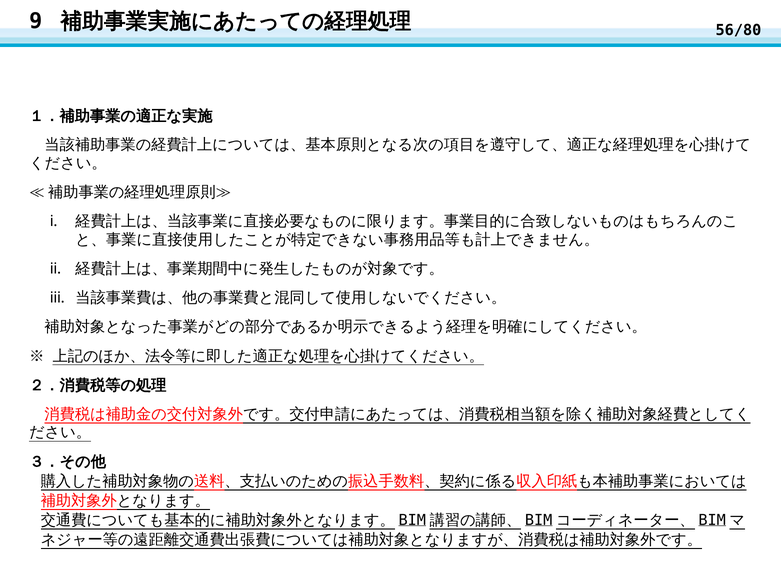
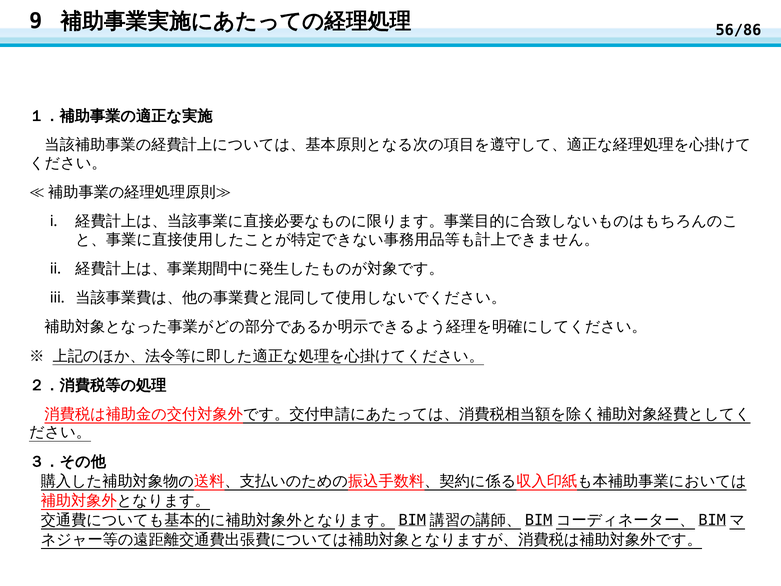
56/80: 56/80 -> 56/86
